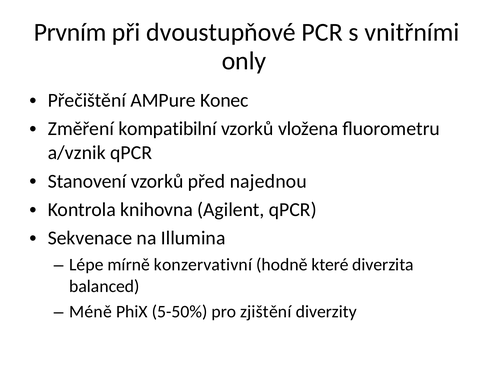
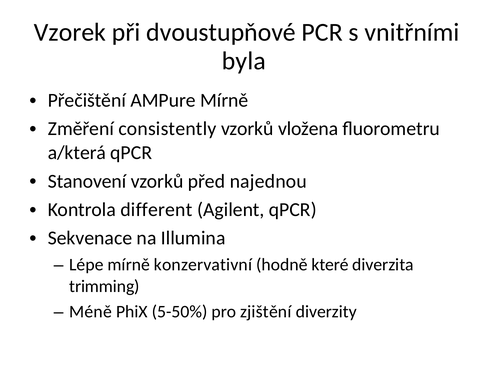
Prvním: Prvním -> Vzorek
only: only -> byla
AMPure Konec: Konec -> Mírně
kompatibilní: kompatibilní -> consistently
a/vznik: a/vznik -> a/která
knihovna: knihovna -> different
balanced: balanced -> trimming
